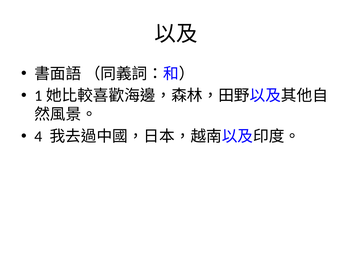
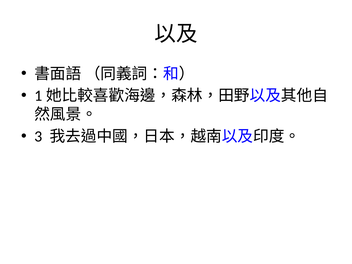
4: 4 -> 3
